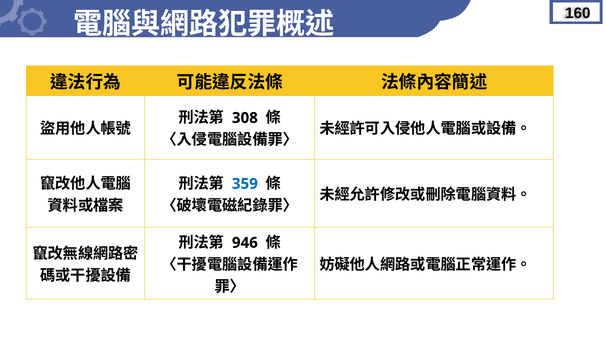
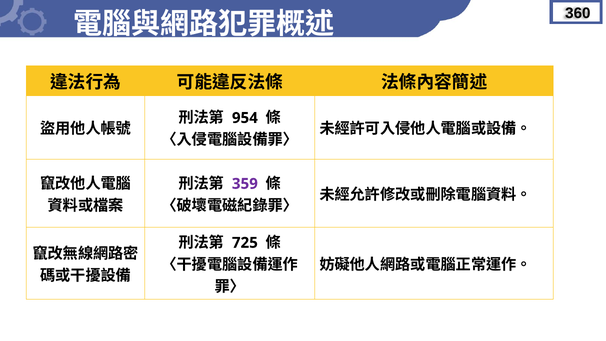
160: 160 -> 360
308: 308 -> 954
359 colour: blue -> purple
946: 946 -> 725
